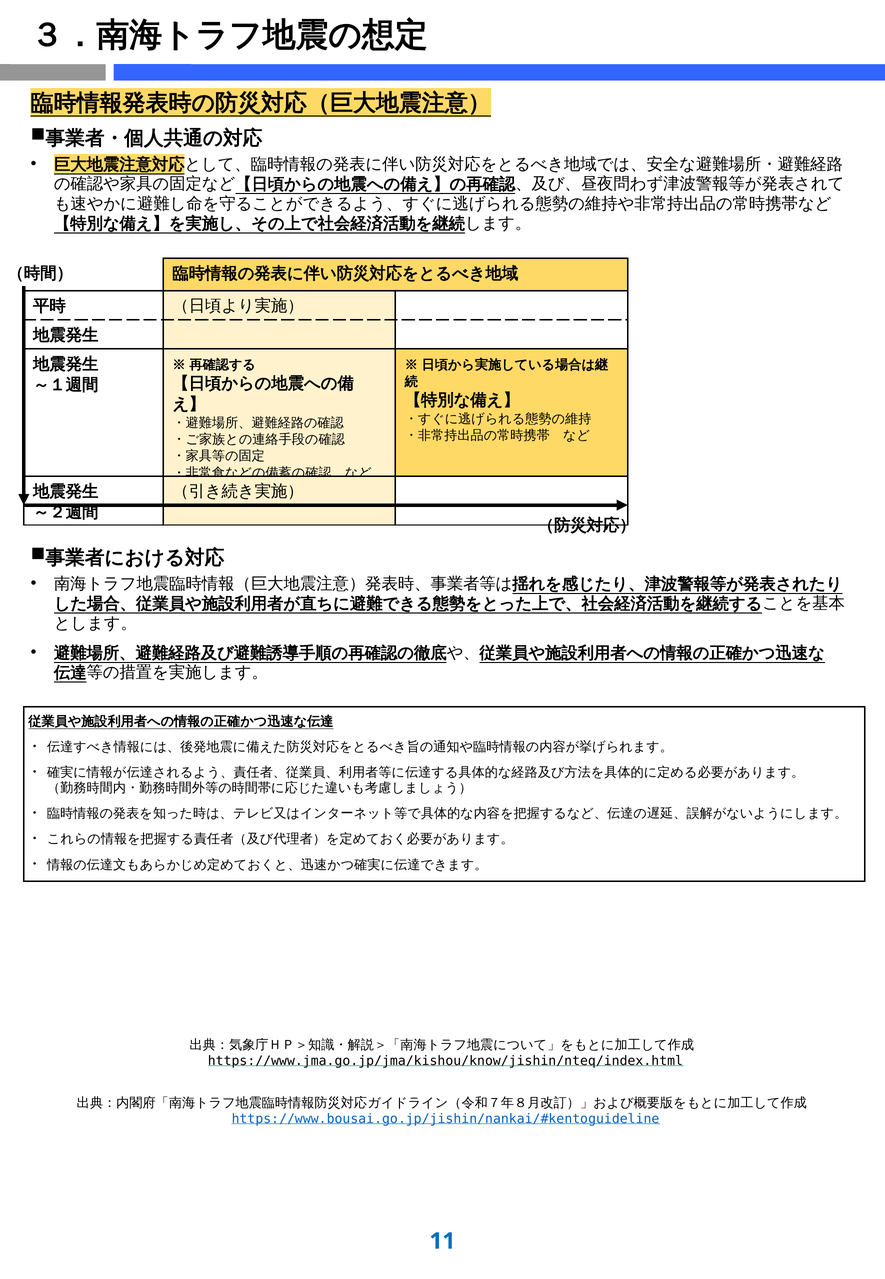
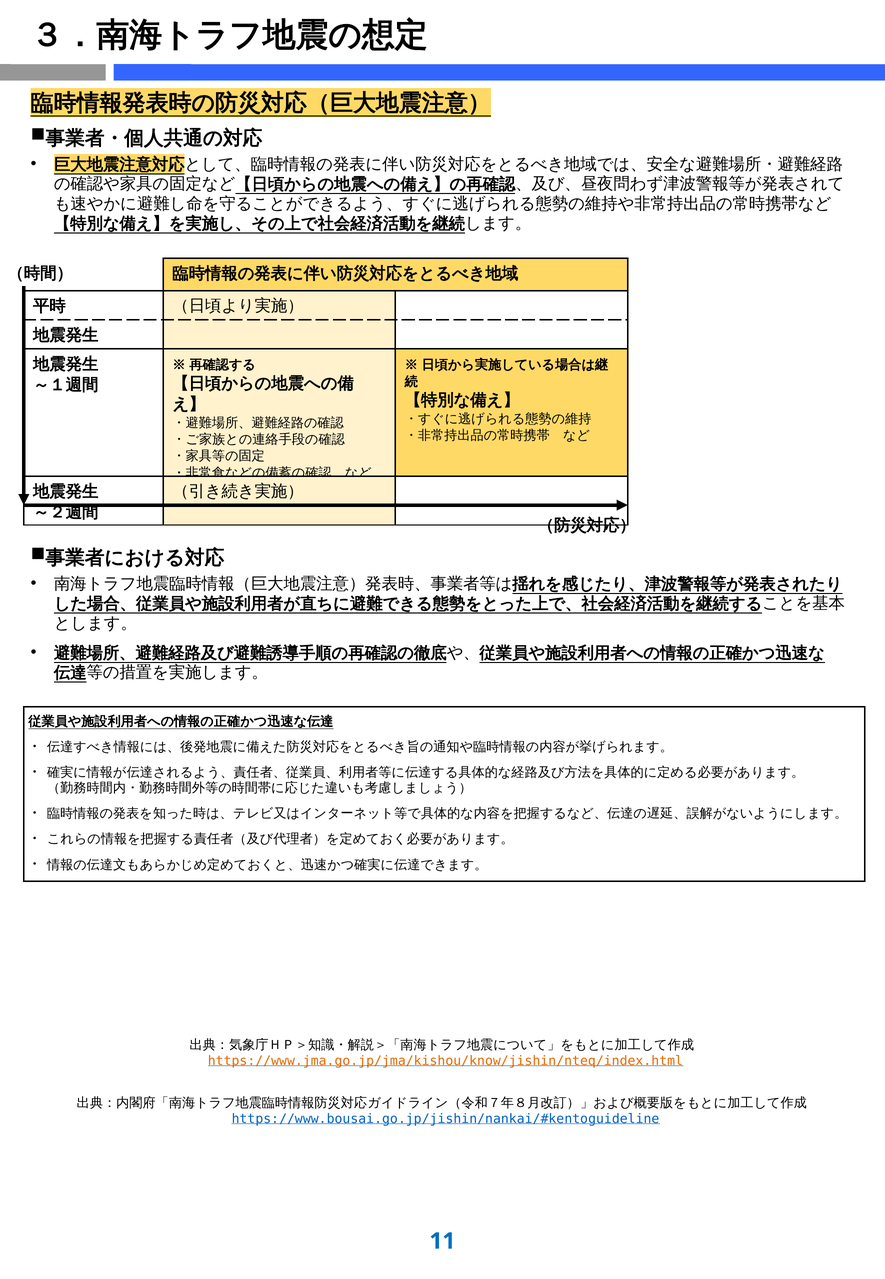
https://www.jma.go.jp/jma/kishou/know/jishin/nteq/index.html colour: black -> orange
